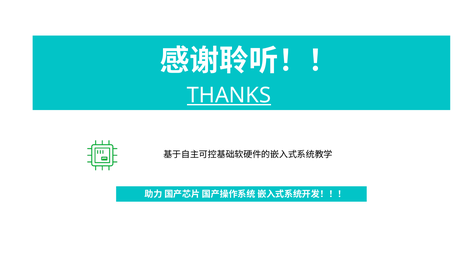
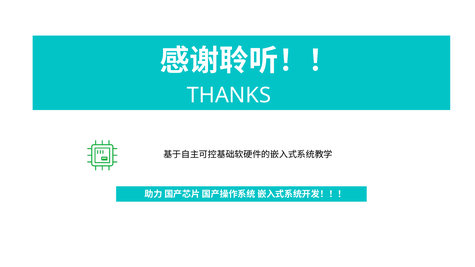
THANKS underline: present -> none
